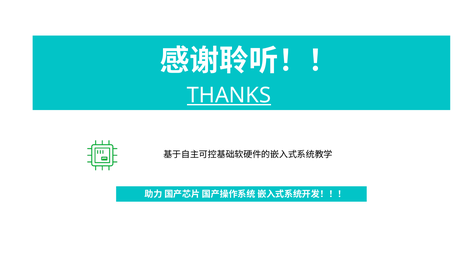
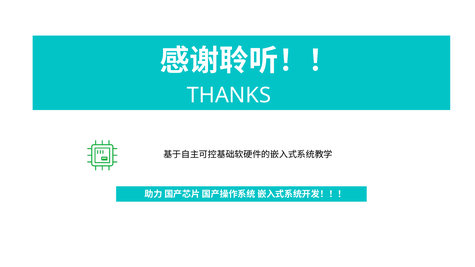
THANKS underline: present -> none
